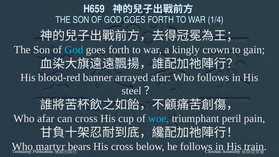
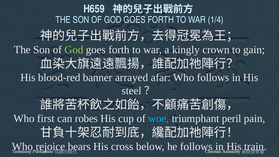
God at (74, 50) colour: light blue -> light green
Who afar: afar -> first
can cross: cross -> robes
martyr: martyr -> rejoice
